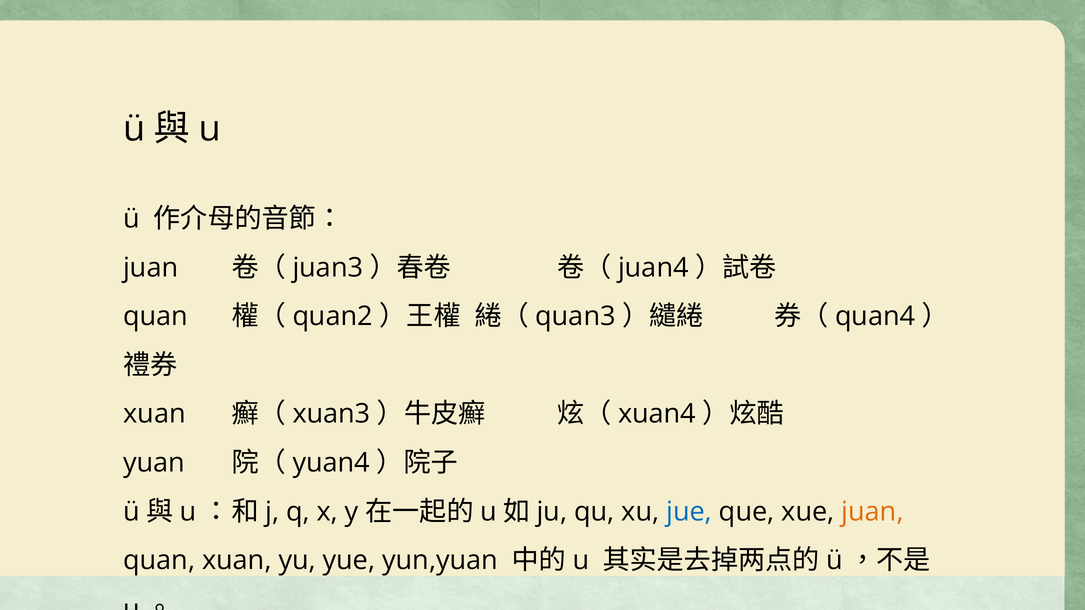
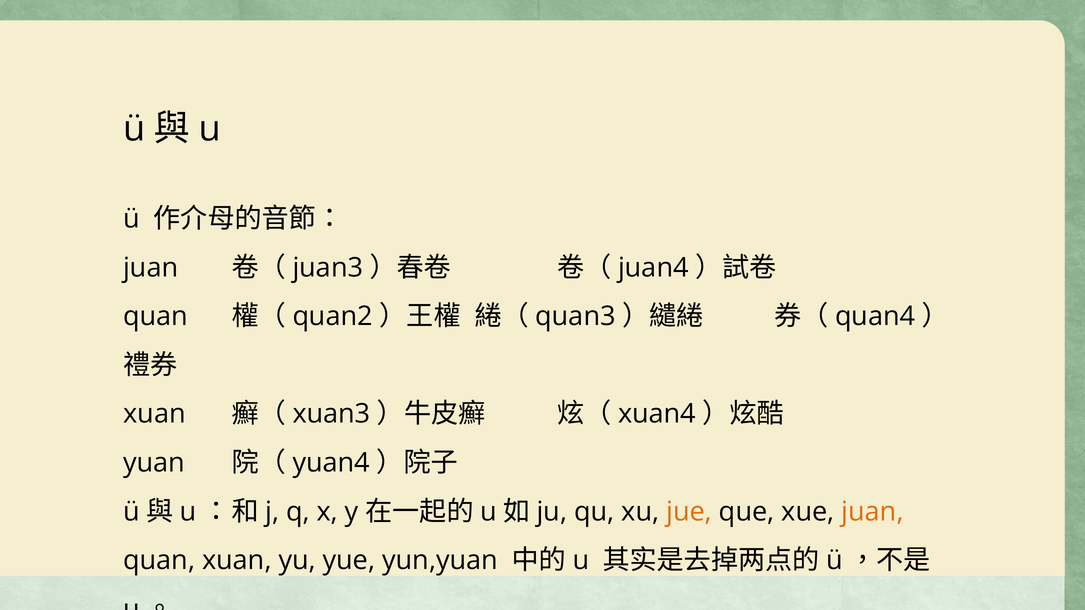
jue colour: blue -> orange
